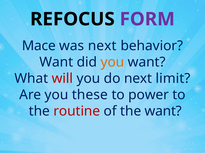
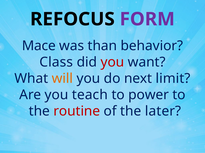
was next: next -> than
Want at (56, 62): Want -> Class
you at (112, 62) colour: orange -> red
will colour: red -> orange
these: these -> teach
the want: want -> later
